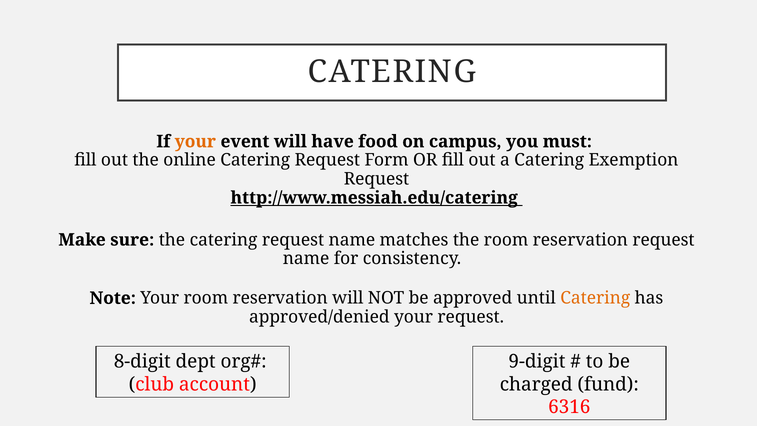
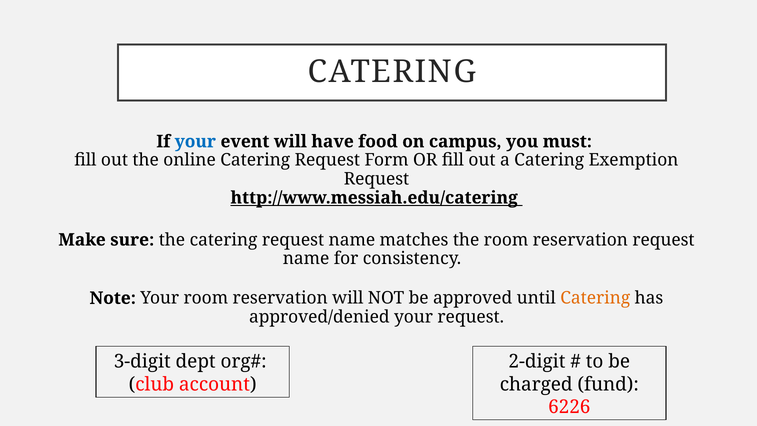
your at (195, 141) colour: orange -> blue
8-digit: 8-digit -> 3-digit
9-digit: 9-digit -> 2-digit
6316: 6316 -> 6226
